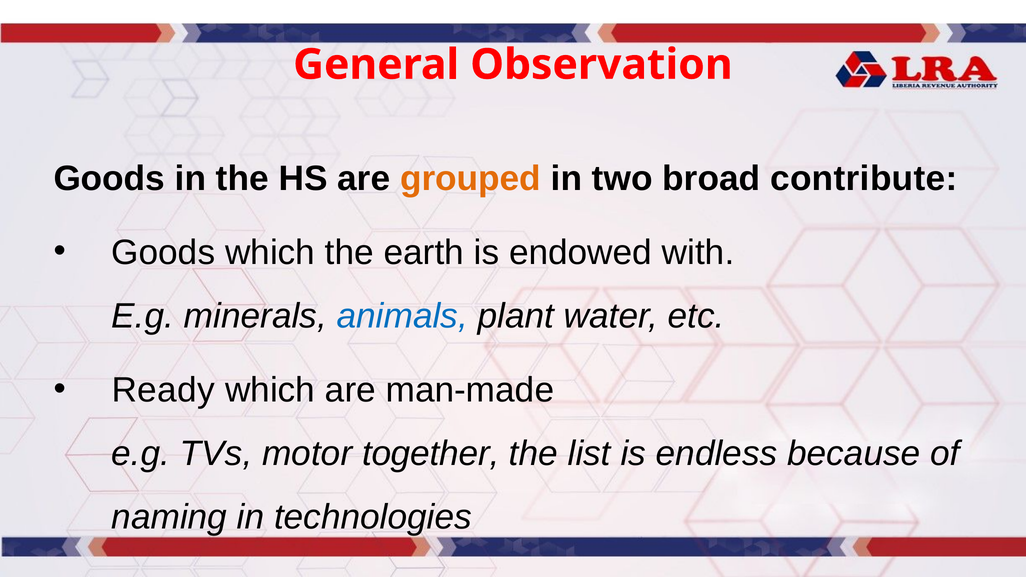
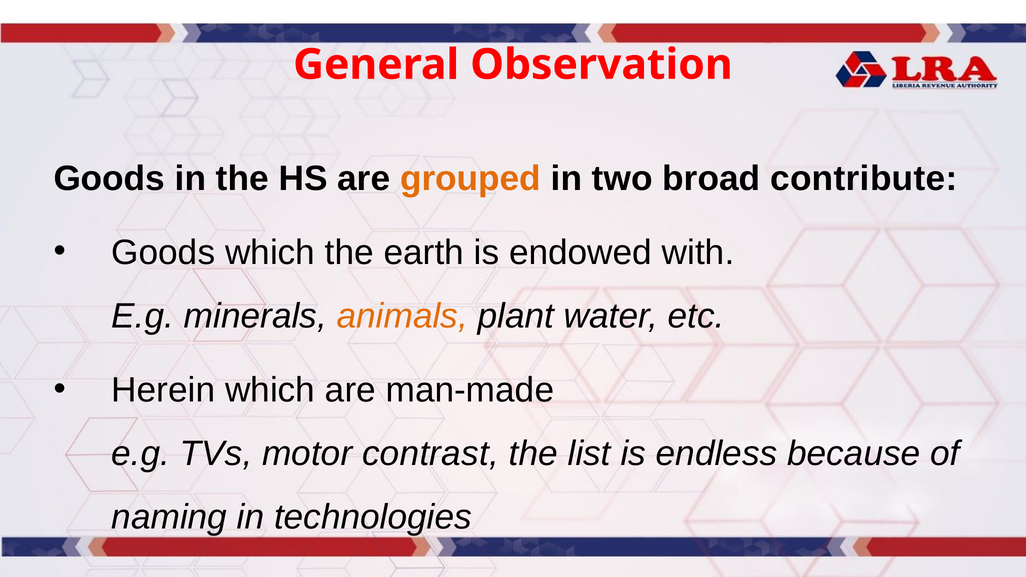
animals colour: blue -> orange
Ready: Ready -> Herein
together: together -> contrast
